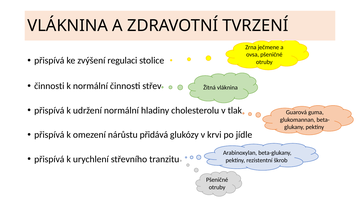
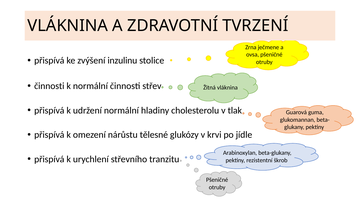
regulaci: regulaci -> inzulinu
přidává: přidává -> tělesné
